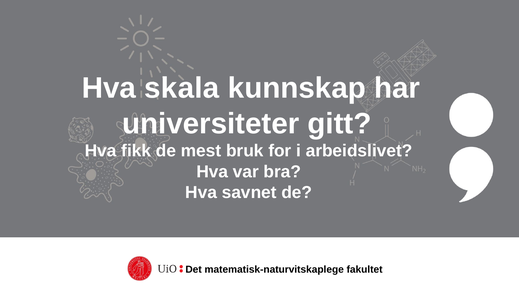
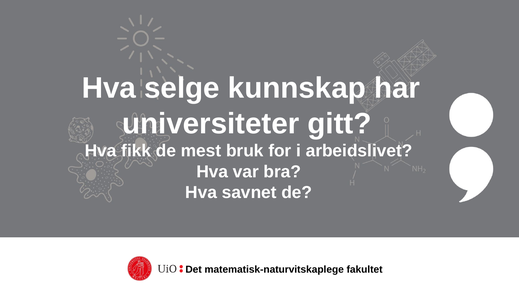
skala: skala -> selge
